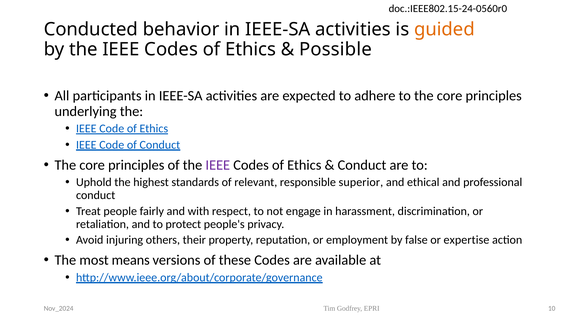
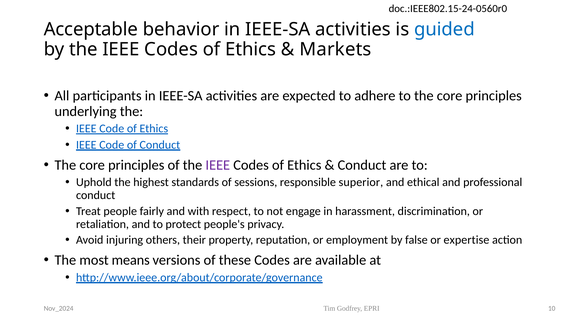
Conducted: Conducted -> Acceptable
guided colour: orange -> blue
Possible: Possible -> Markets
relevant: relevant -> sessions
